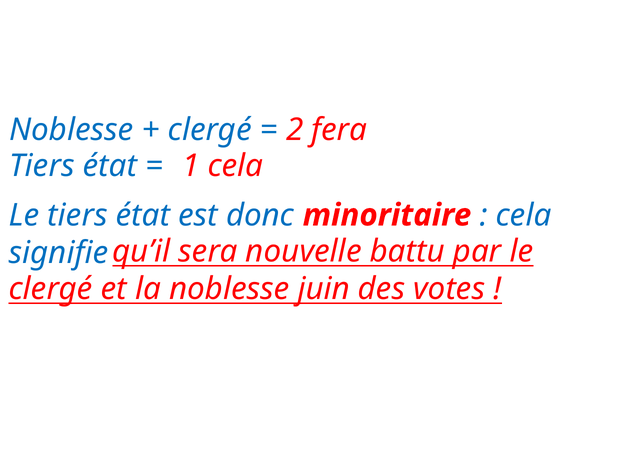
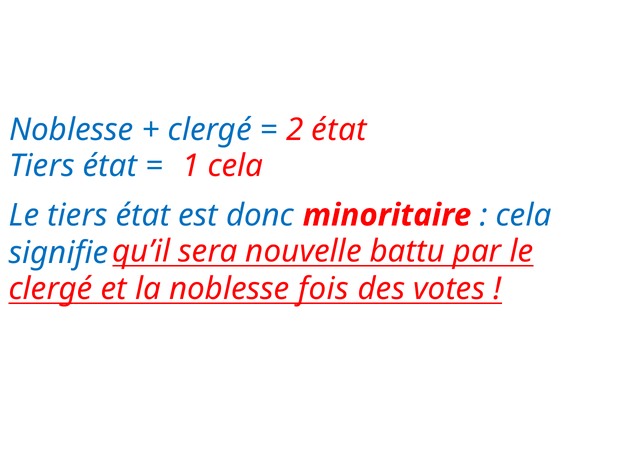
2 fera: fera -> état
juin: juin -> fois
